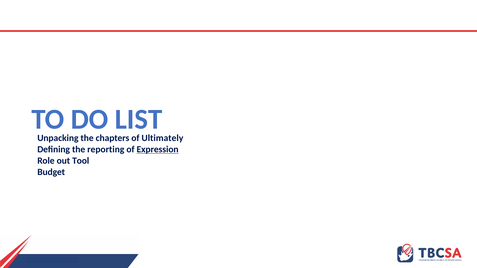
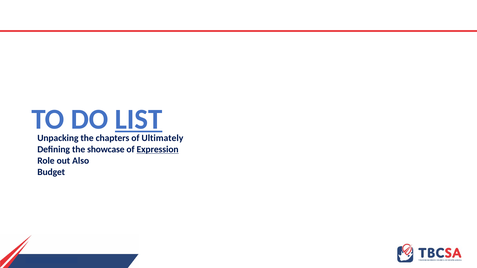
LIST underline: none -> present
reporting: reporting -> showcase
Tool: Tool -> Also
